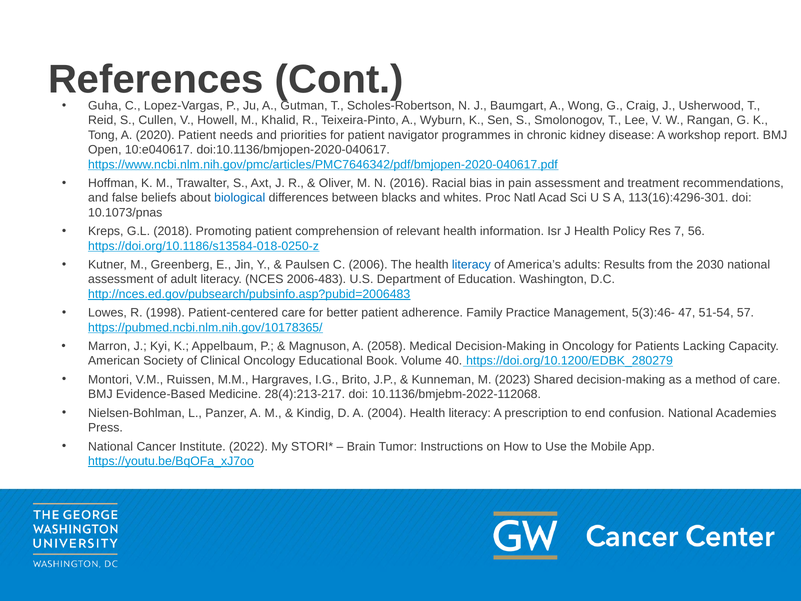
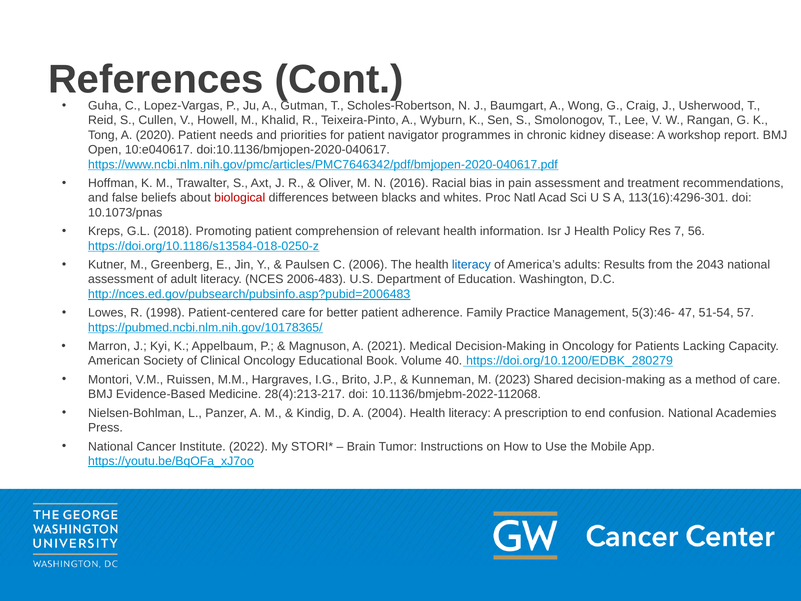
biological colour: blue -> red
2030: 2030 -> 2043
2058: 2058 -> 2021
